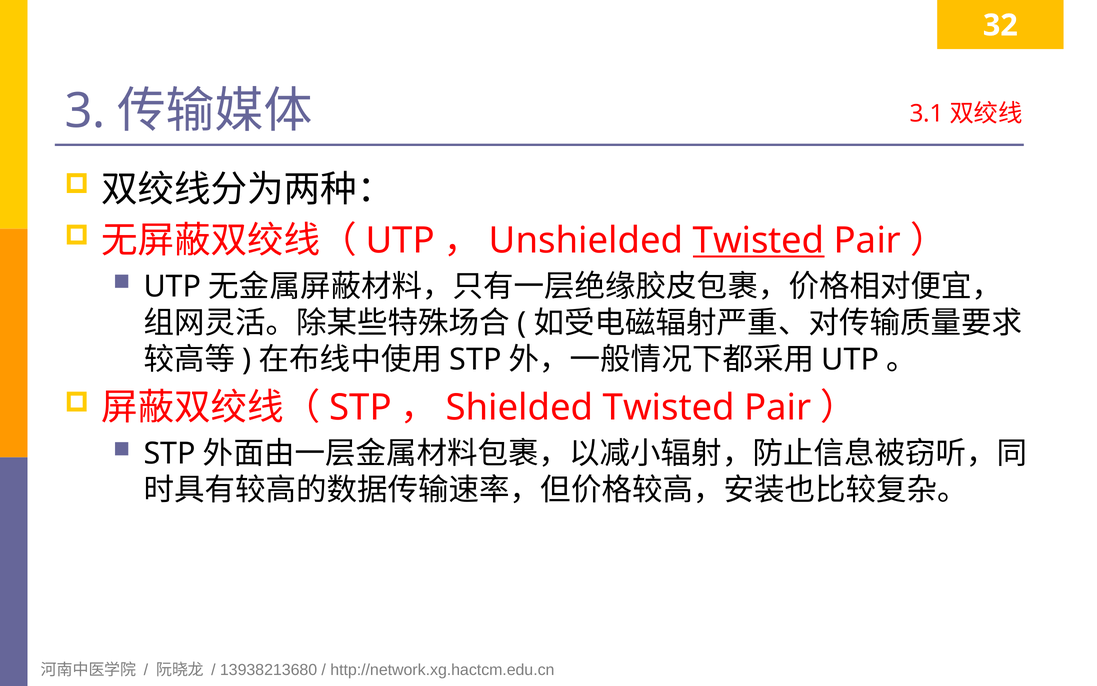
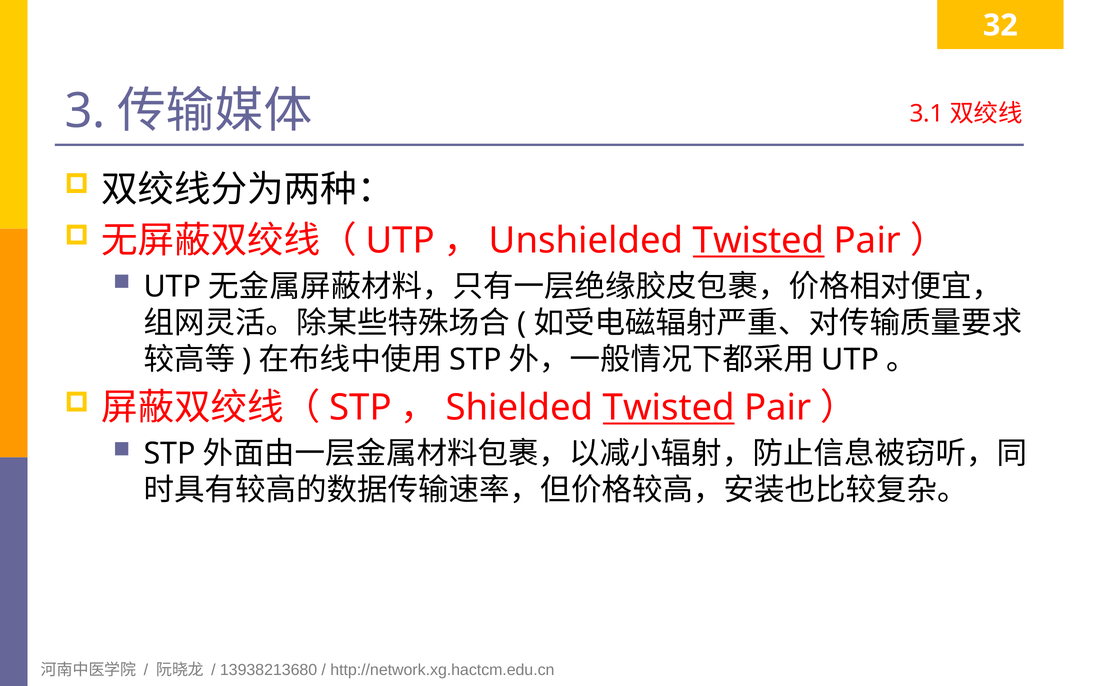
Twisted at (669, 408) underline: none -> present
